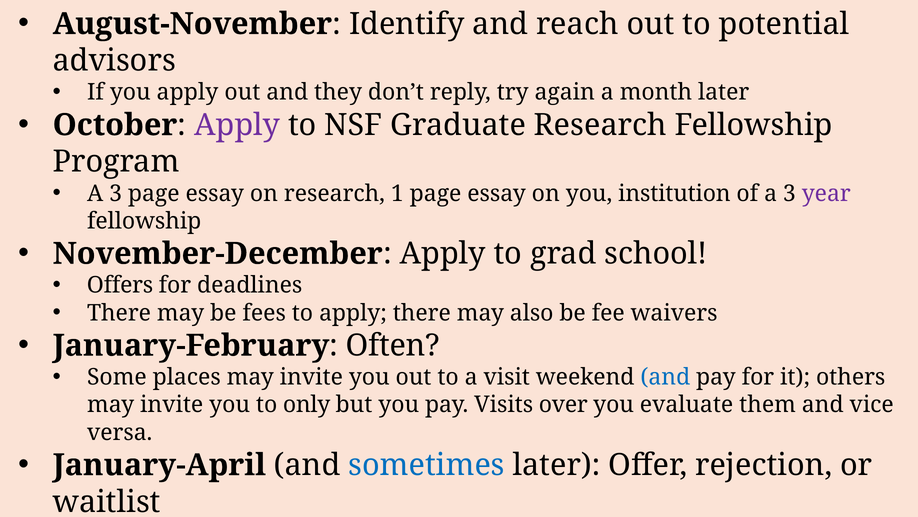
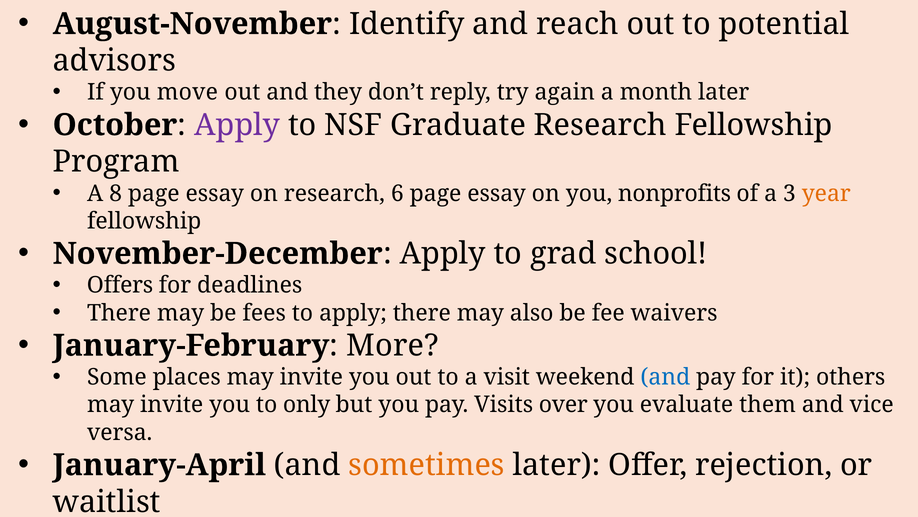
you apply: apply -> move
3 at (116, 193): 3 -> 8
1: 1 -> 6
institution: institution -> nonprofits
year colour: purple -> orange
Often: Often -> More
sometimes colour: blue -> orange
